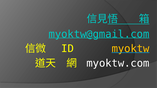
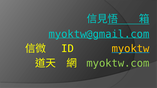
myoktw.com colour: white -> light green
